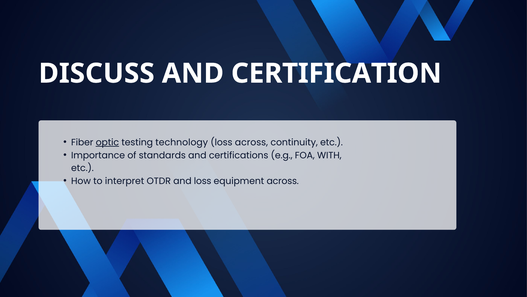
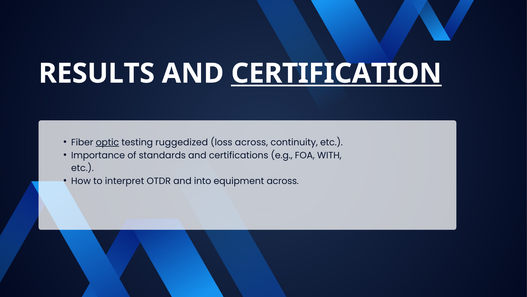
DISCUSS: DISCUSS -> RESULTS
CERTIFICATION underline: none -> present
technology: technology -> ruggedized
and loss: loss -> into
